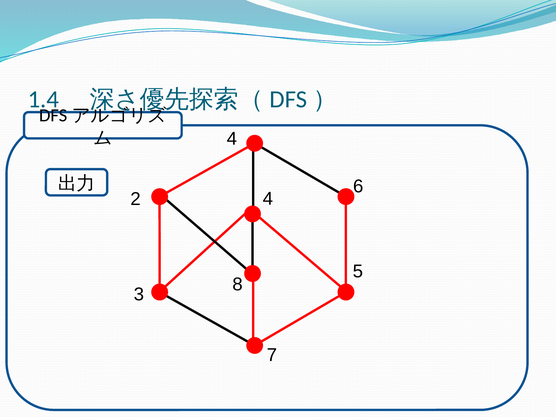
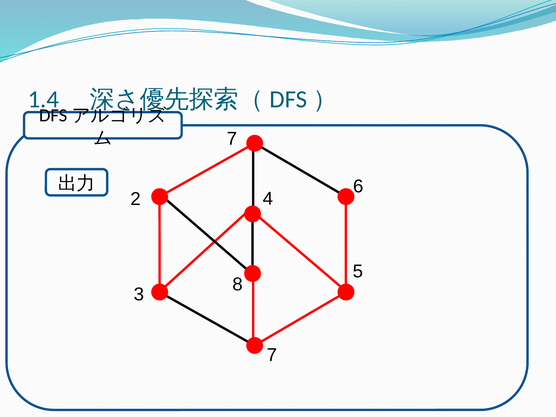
4 at (232, 139): 4 -> 7
